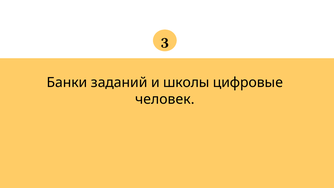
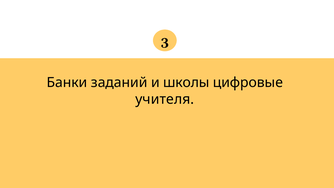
человек: человек -> учителя
